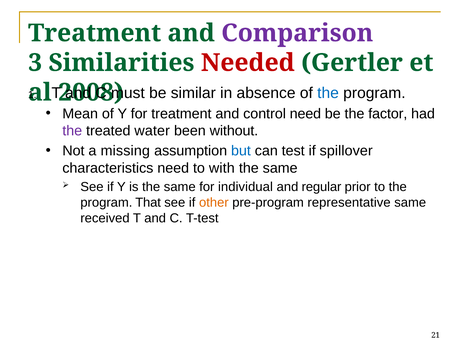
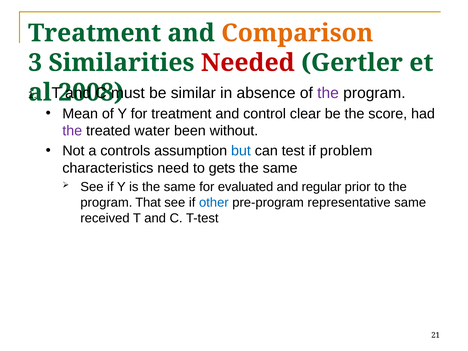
Comparison colour: purple -> orange
the at (328, 93) colour: blue -> purple
control need: need -> clear
factor: factor -> score
missing: missing -> controls
spillover: spillover -> problem
with: with -> gets
individual: individual -> evaluated
other colour: orange -> blue
